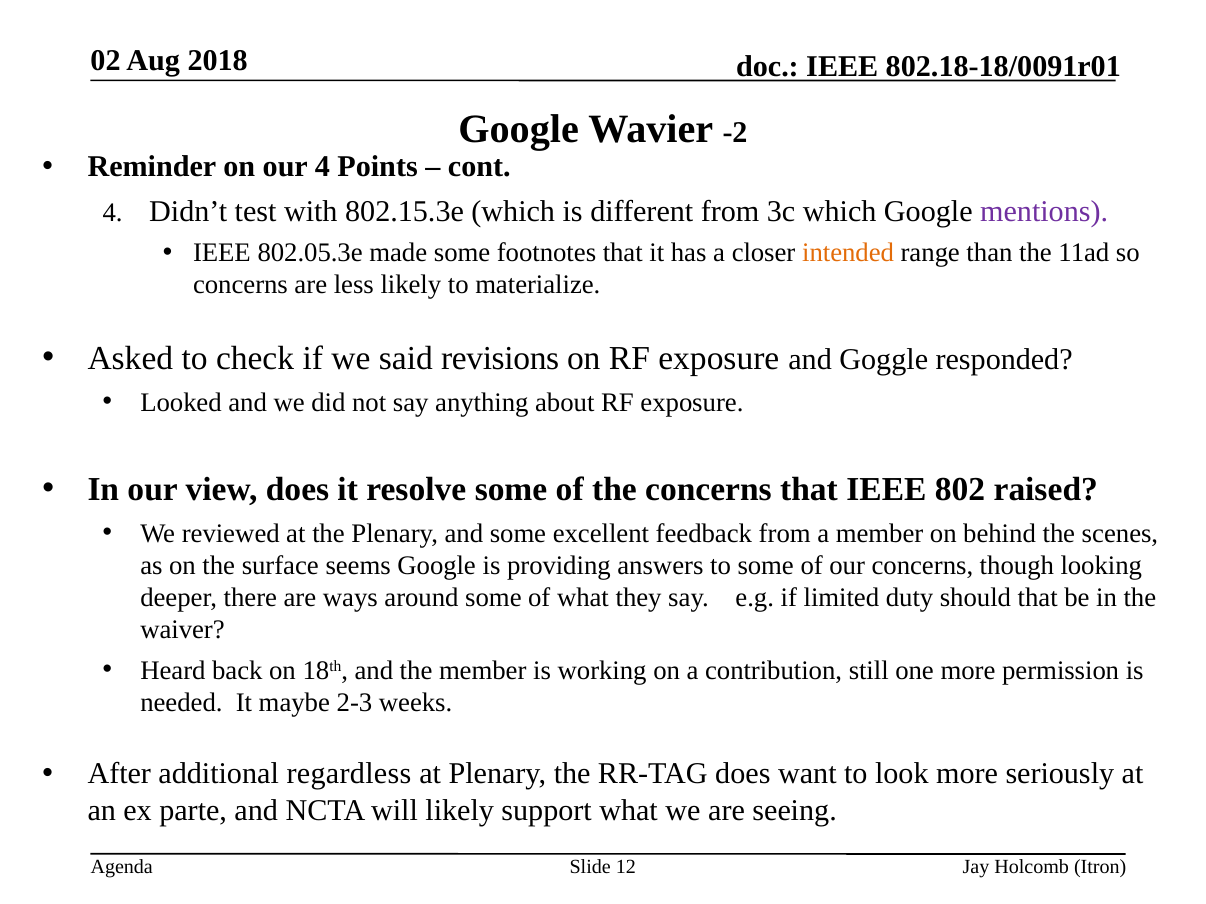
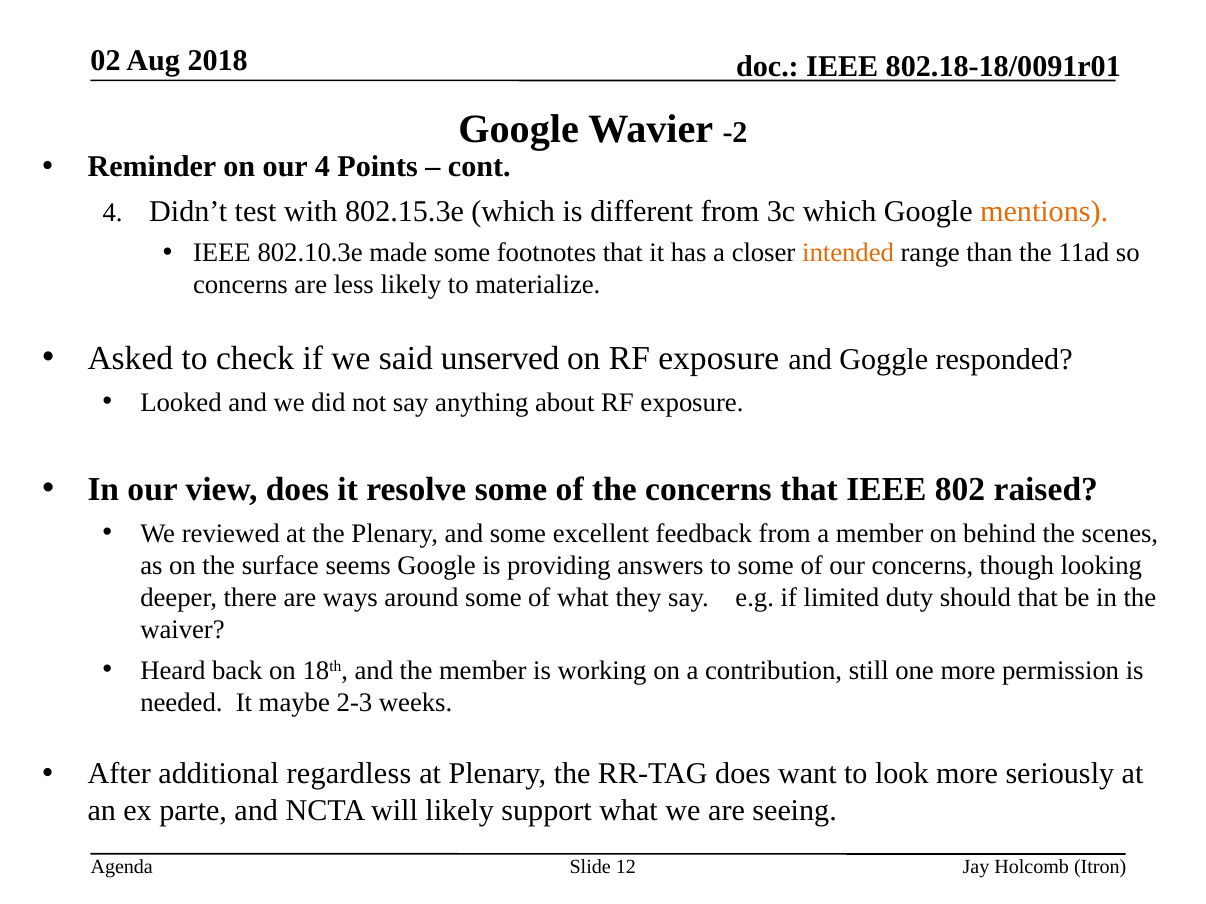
mentions colour: purple -> orange
802.05.3e: 802.05.3e -> 802.10.3e
revisions: revisions -> unserved
